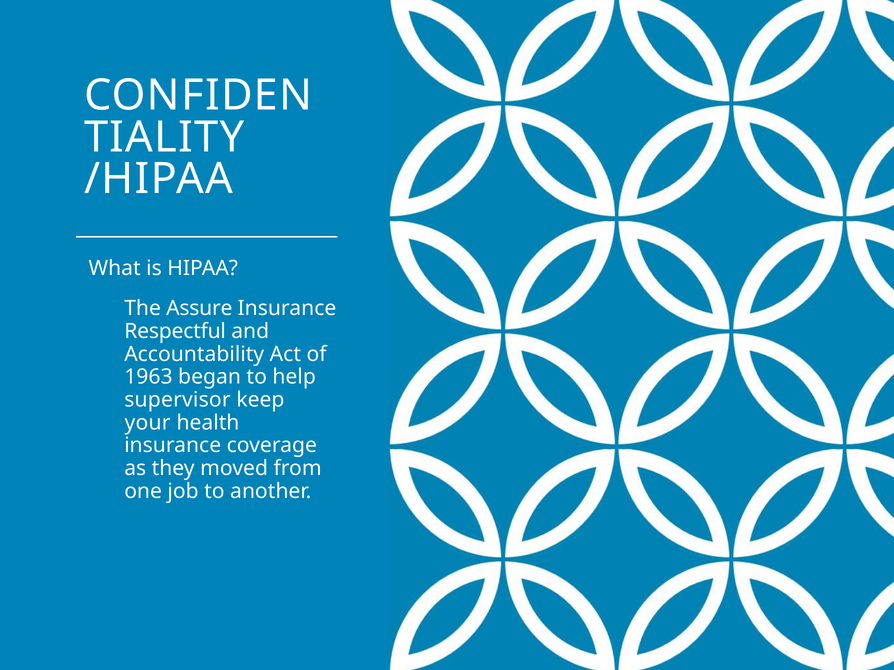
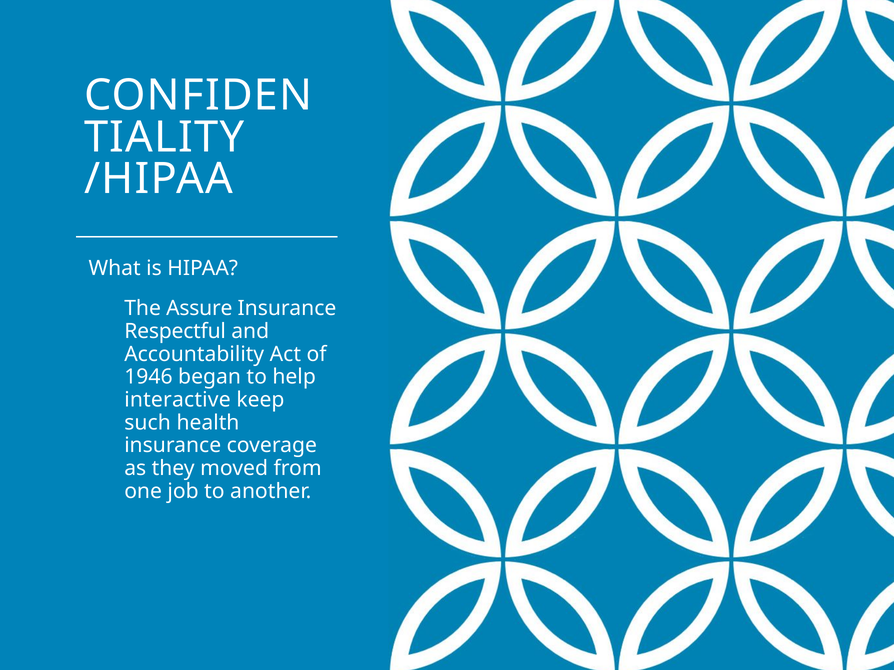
1963: 1963 -> 1946
supervisor: supervisor -> interactive
your: your -> such
